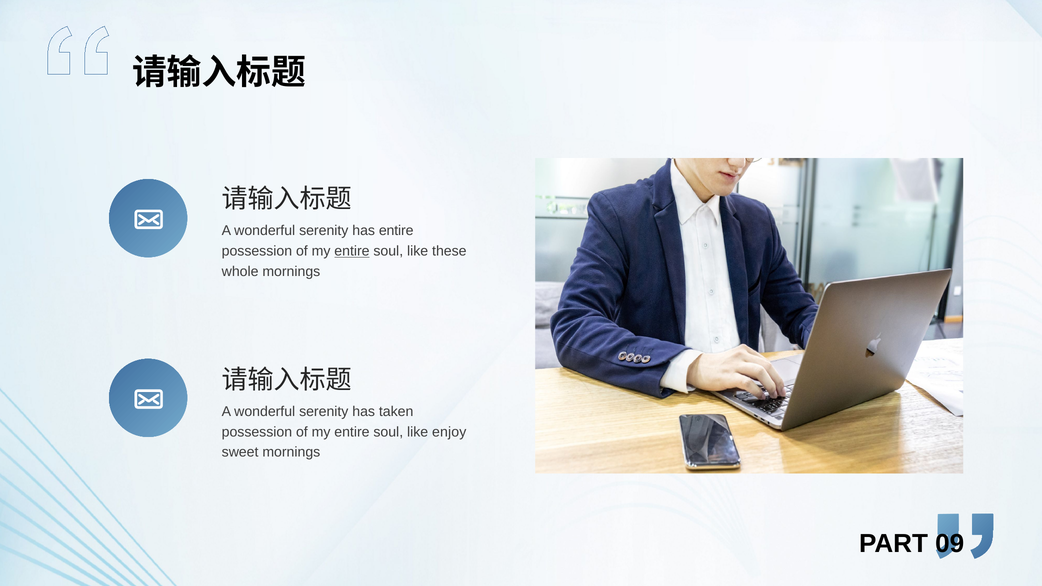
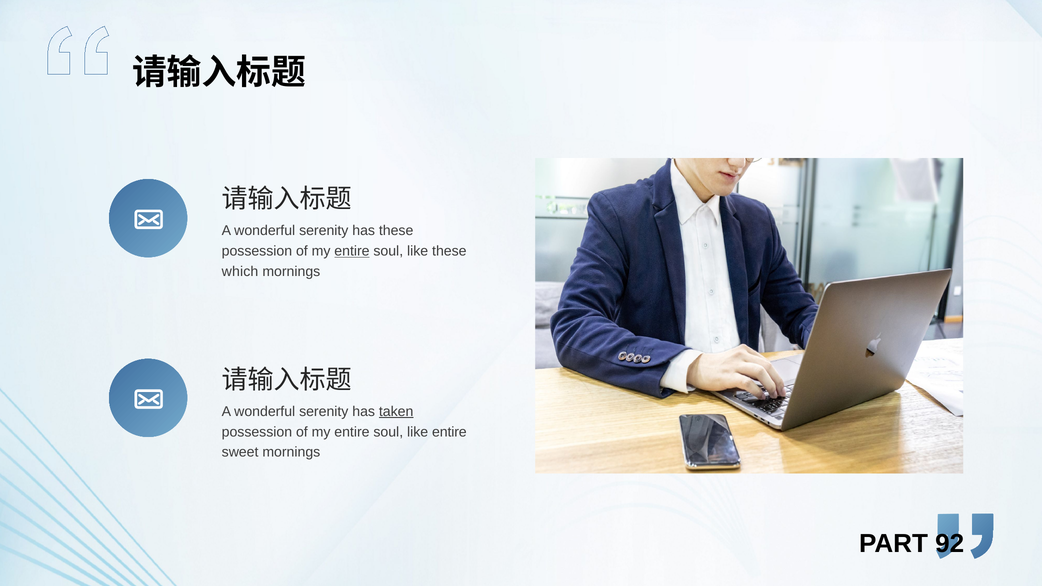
has entire: entire -> these
whole: whole -> which
taken underline: none -> present
like enjoy: enjoy -> entire
09: 09 -> 92
